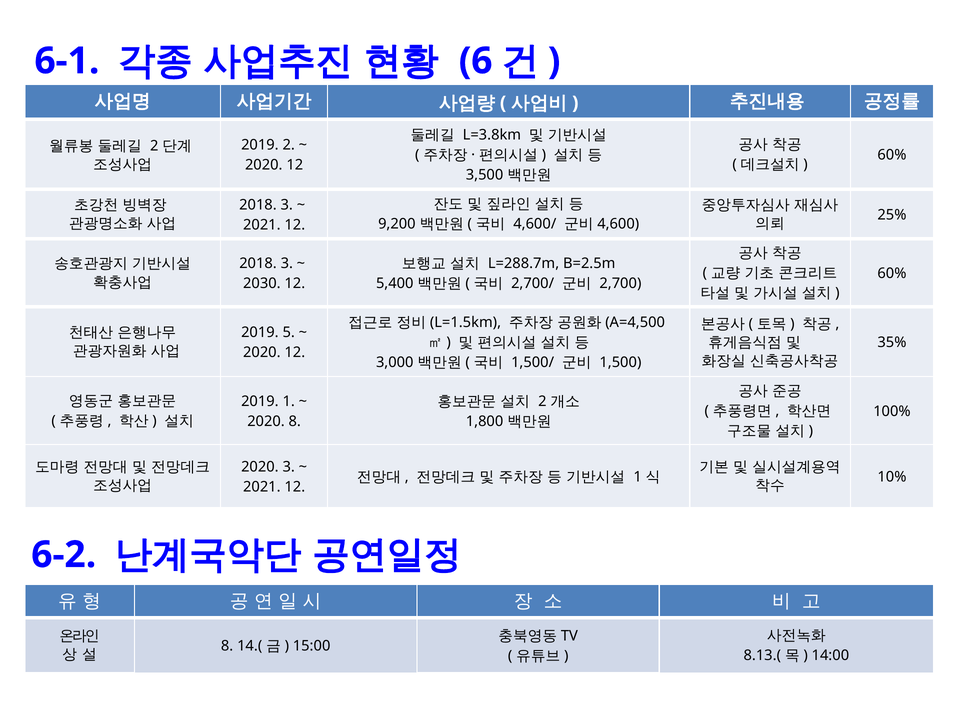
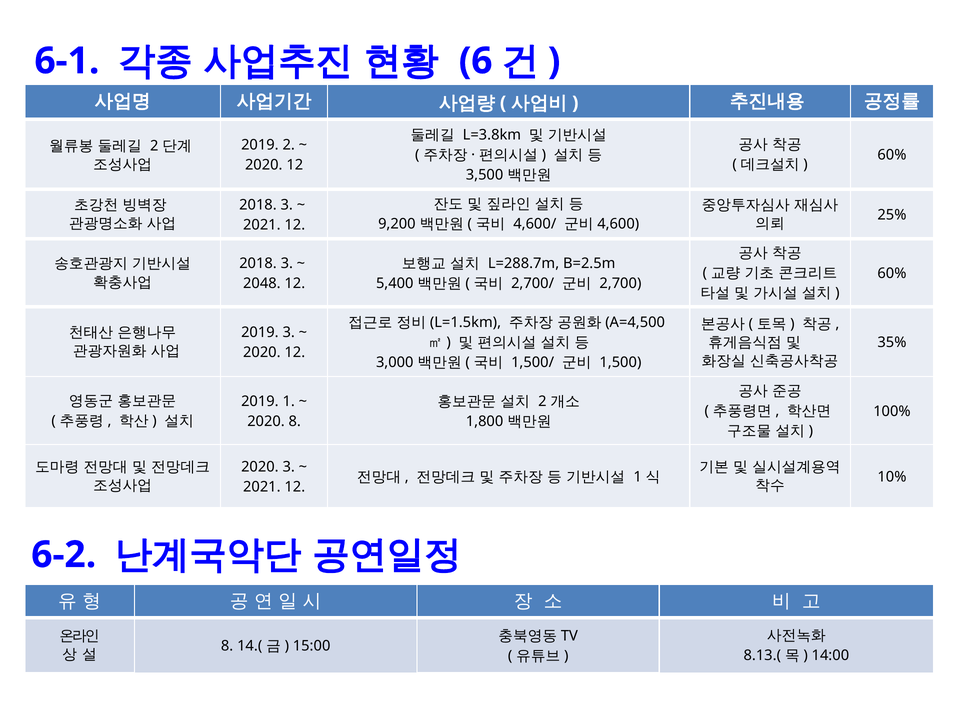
2030: 2030 -> 2048
2019 5: 5 -> 3
